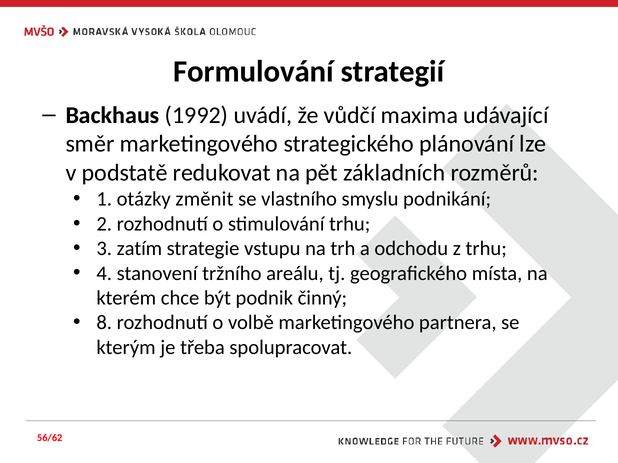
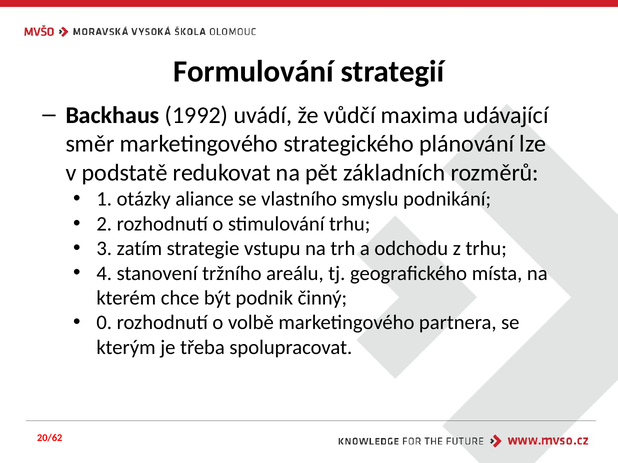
změnit: změnit -> aliance
8: 8 -> 0
56/62: 56/62 -> 20/62
